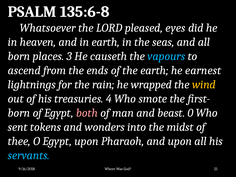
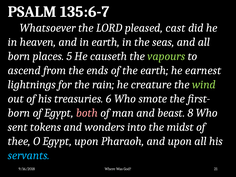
135:6-8: 135:6-8 -> 135:6-7
eyes: eyes -> cast
3: 3 -> 5
vapours colour: light blue -> light green
wrapped: wrapped -> creature
wind colour: yellow -> light green
4: 4 -> 6
0: 0 -> 8
